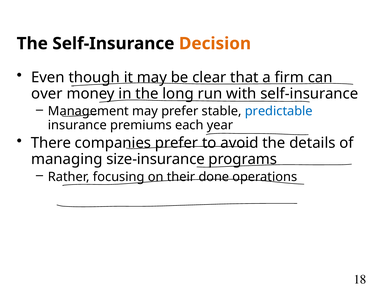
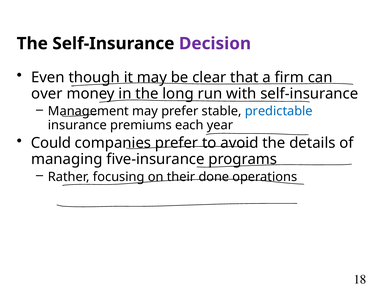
Decision colour: orange -> purple
There: There -> Could
size-insurance: size-insurance -> five-insurance
